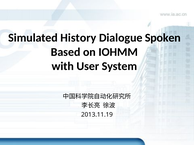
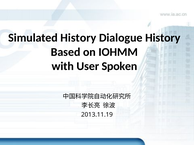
Dialogue Spoken: Spoken -> History
System: System -> Spoken
